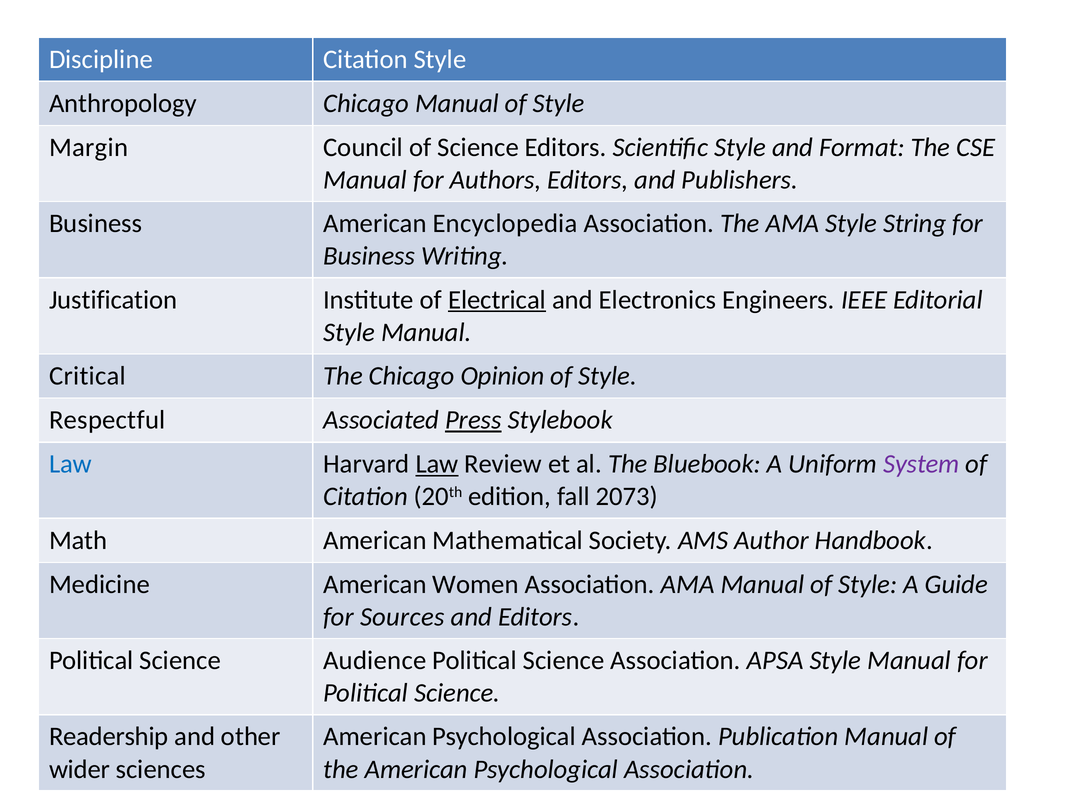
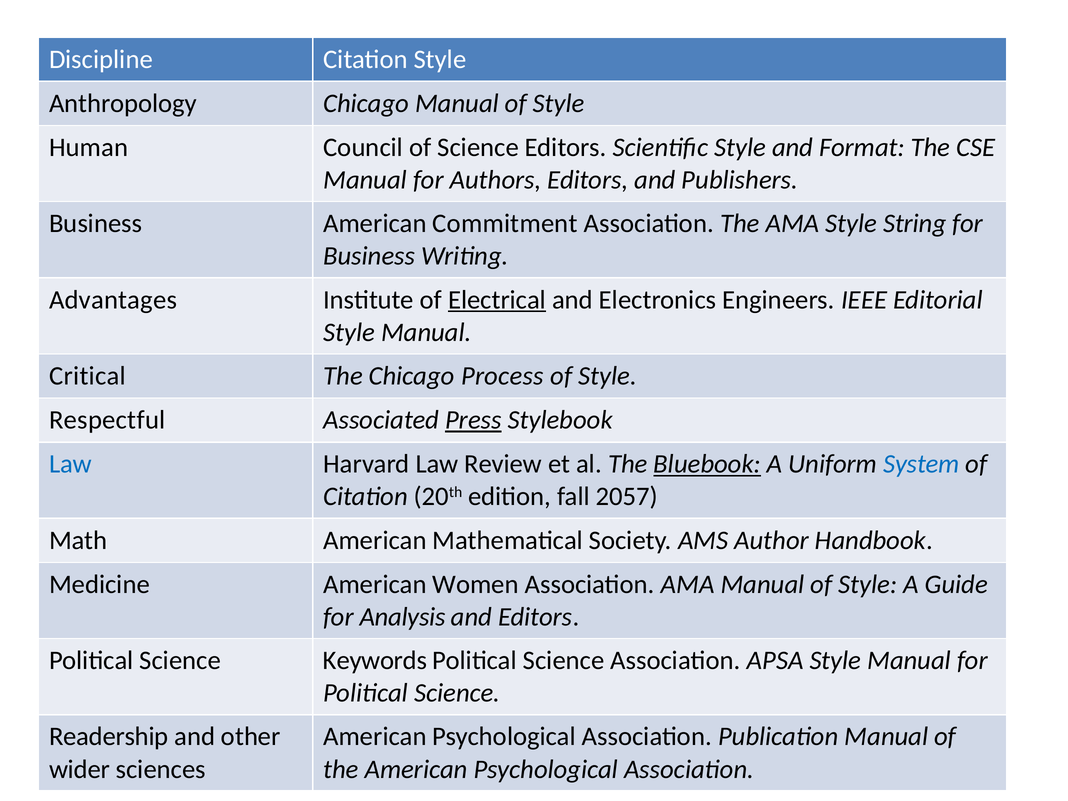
Margin: Margin -> Human
Encyclopedia: Encyclopedia -> Commitment
Justification: Justification -> Advantages
Opinion: Opinion -> Process
Law at (437, 464) underline: present -> none
Bluebook underline: none -> present
System colour: purple -> blue
2073: 2073 -> 2057
Sources: Sources -> Analysis
Audience: Audience -> Keywords
